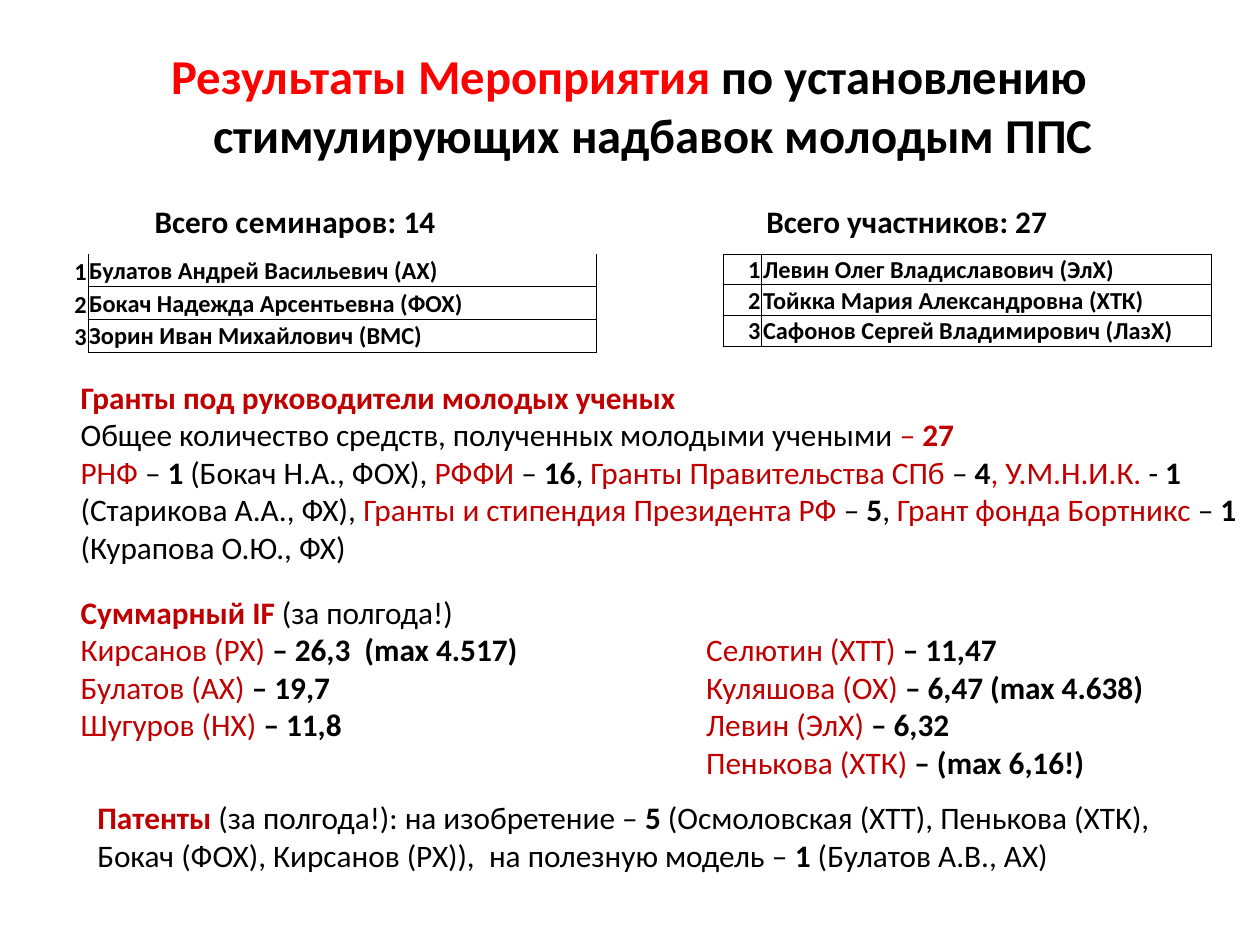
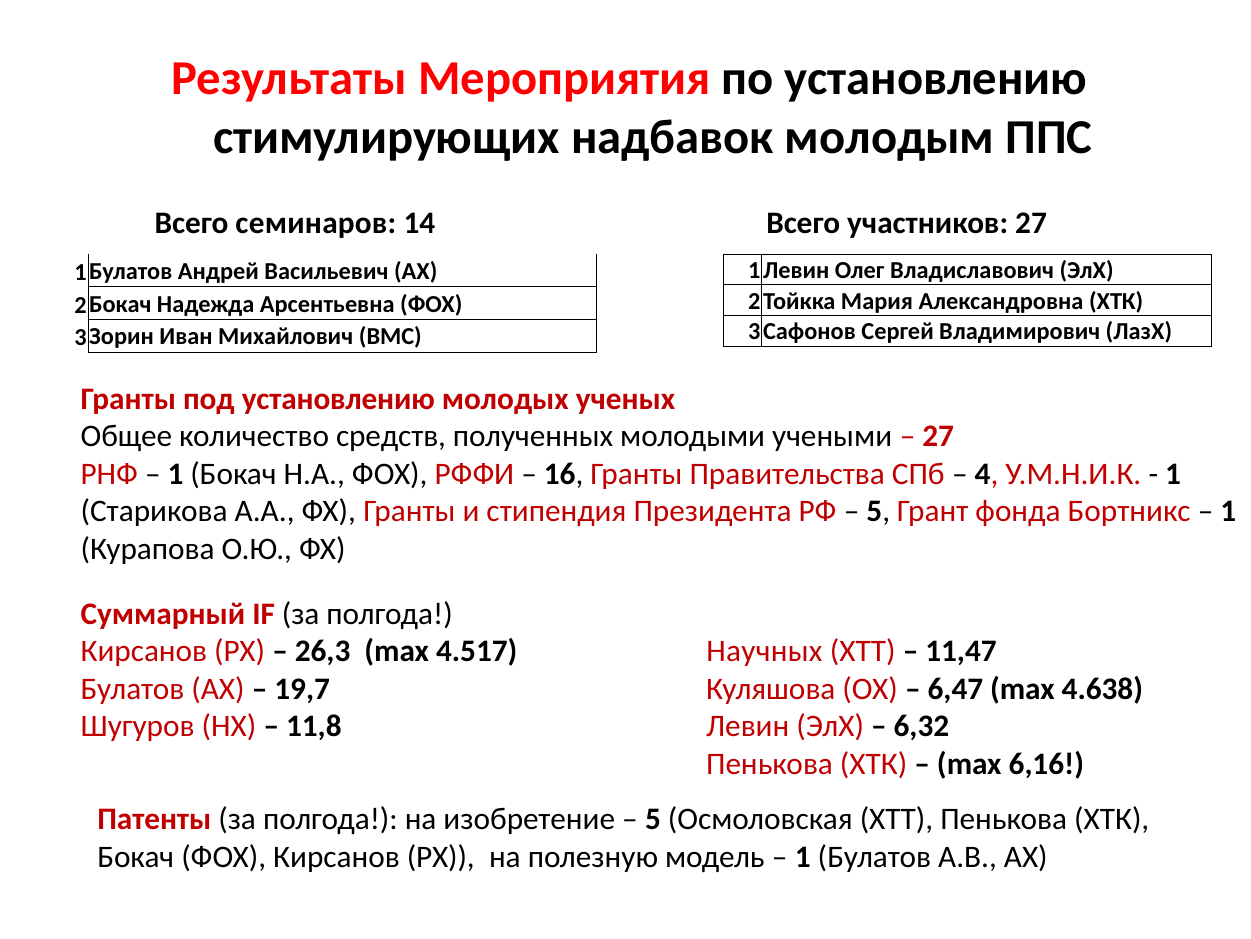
под руководители: руководители -> установлению
Селютин: Селютин -> Научных
